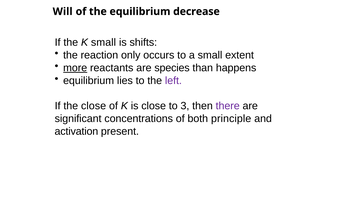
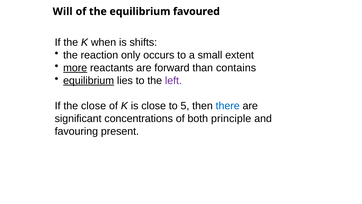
decrease: decrease -> favoured
K small: small -> when
species: species -> forward
happens: happens -> contains
equilibrium at (89, 80) underline: none -> present
3: 3 -> 5
there colour: purple -> blue
activation: activation -> favouring
